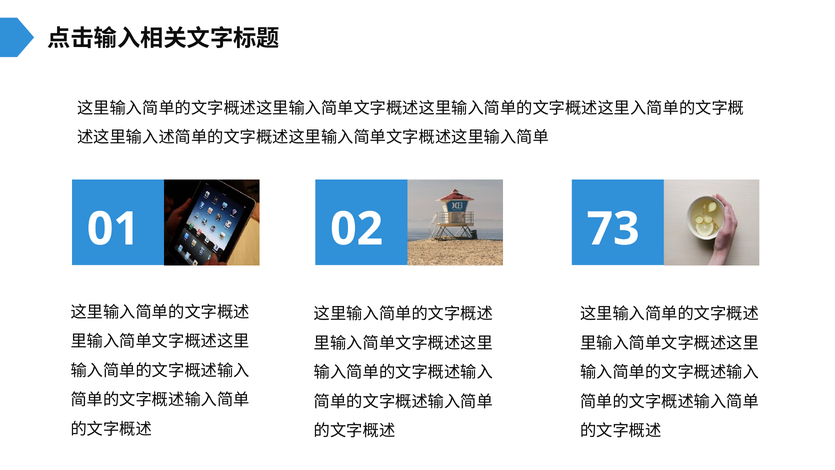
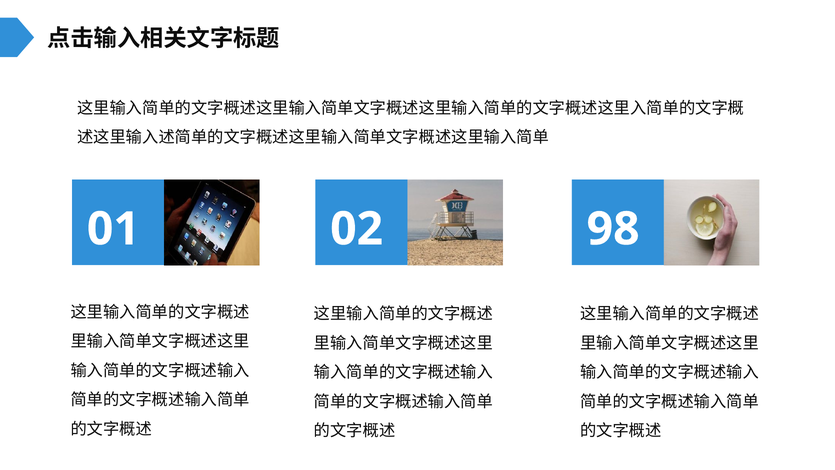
73: 73 -> 98
